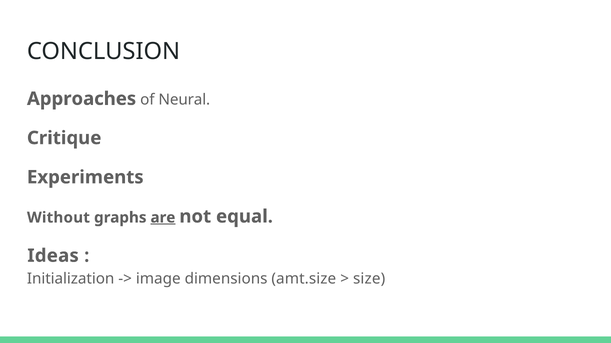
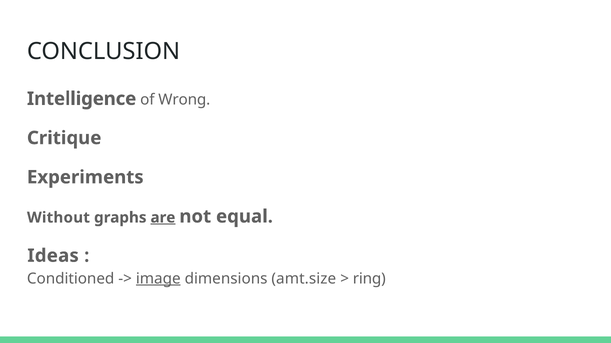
Approaches: Approaches -> Intelligence
Neural: Neural -> Wrong
Initialization: Initialization -> Conditioned
image underline: none -> present
size: size -> ring
